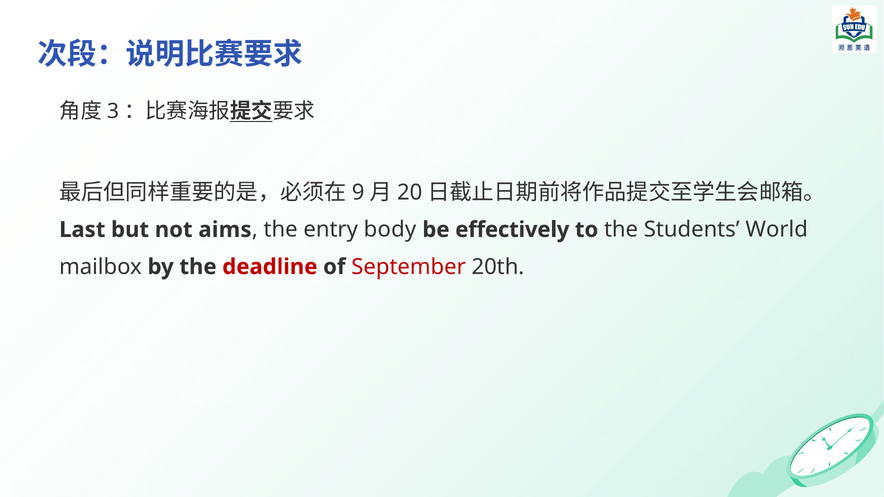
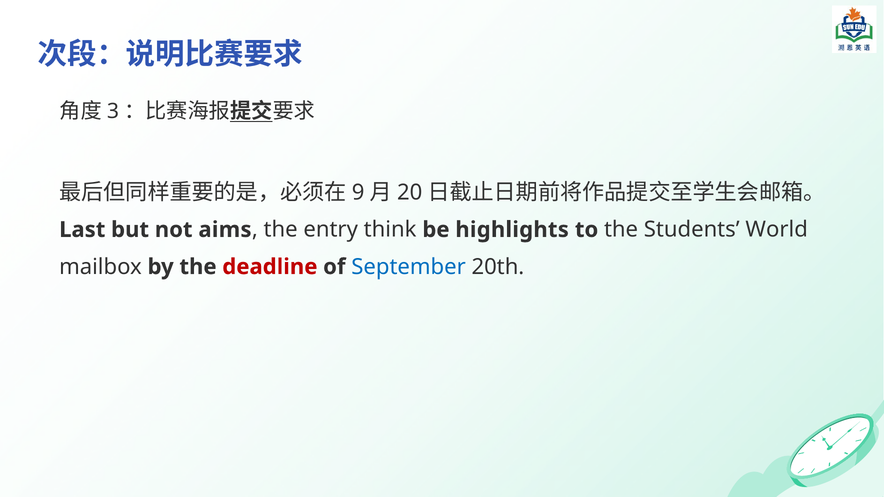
body: body -> think
effectively: effectively -> highlights
September colour: red -> blue
